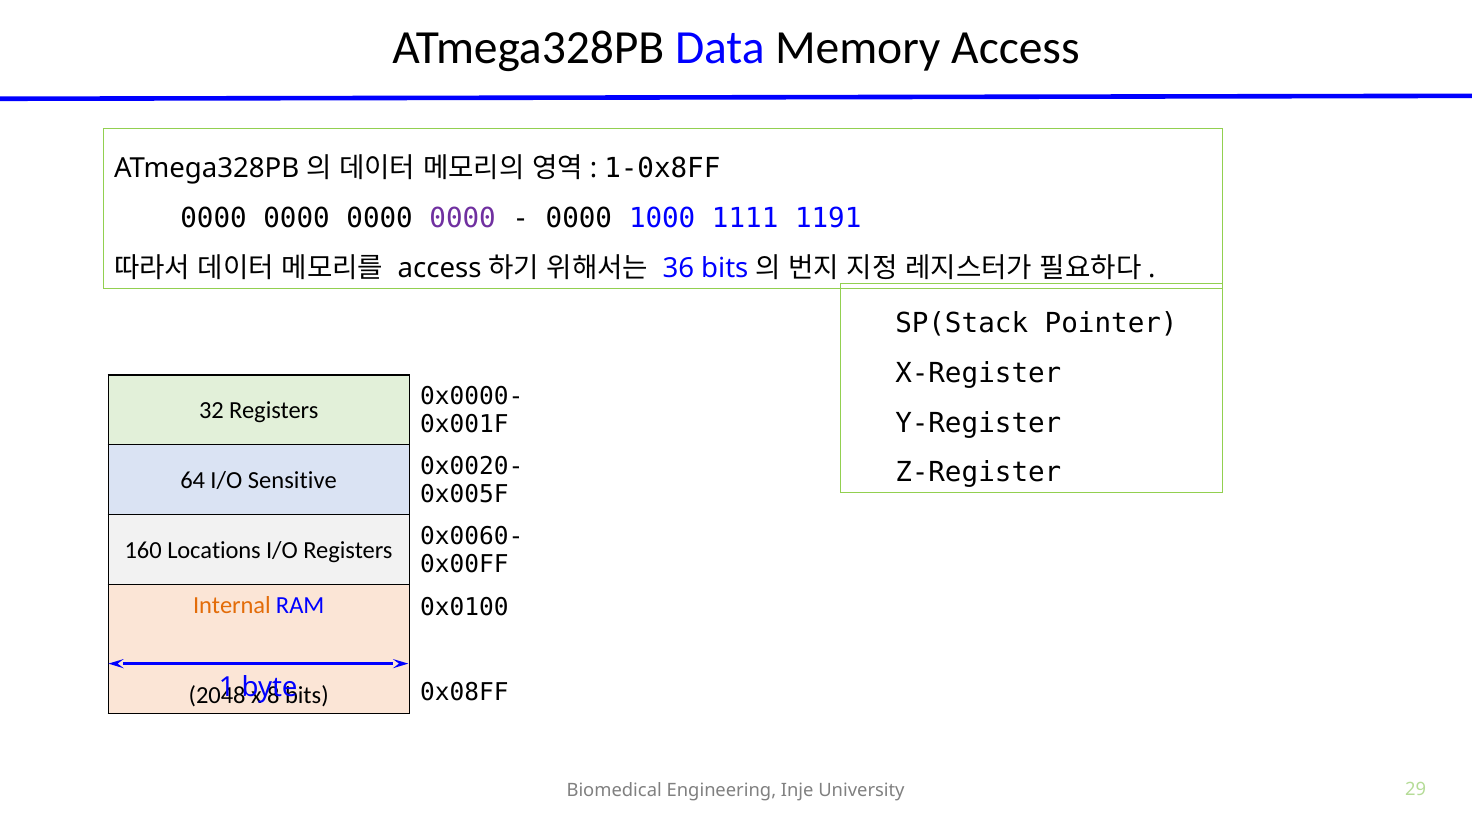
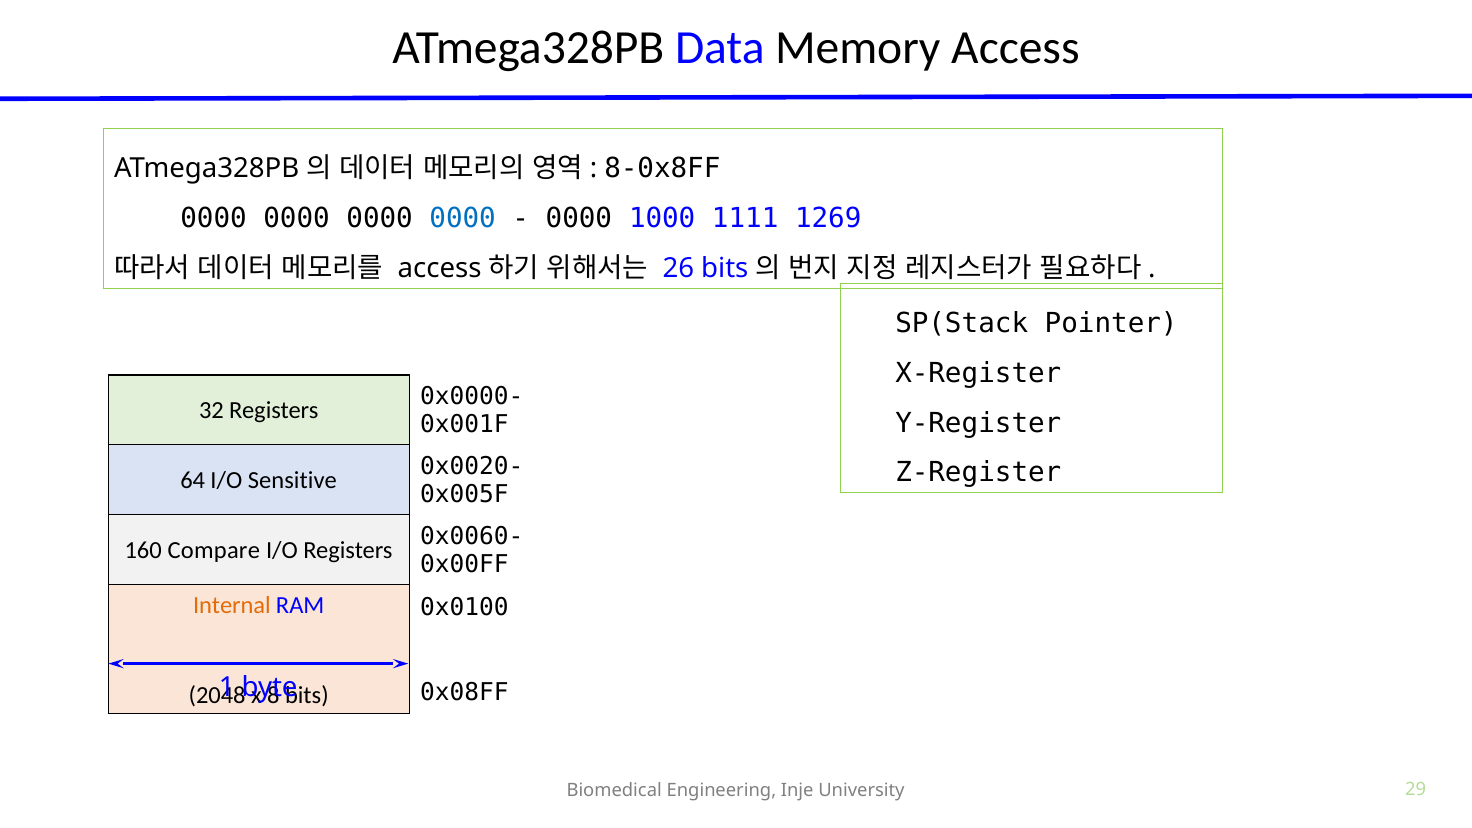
1-0x8FF: 1-0x8FF -> 8-0x8FF
0000 at (463, 218) colour: purple -> blue
1191: 1191 -> 1269
36: 36 -> 26
Locations: Locations -> Compare
